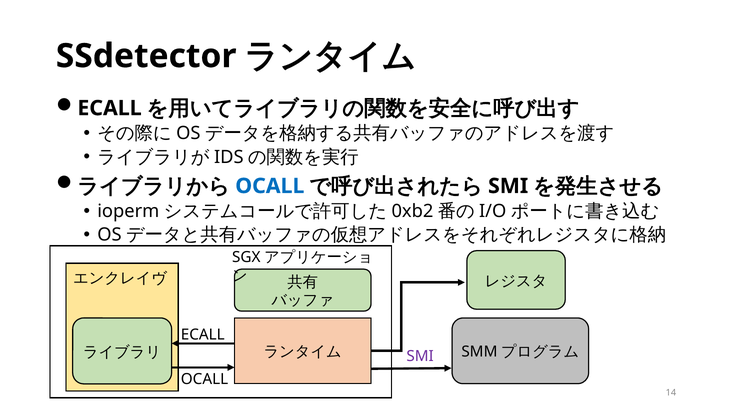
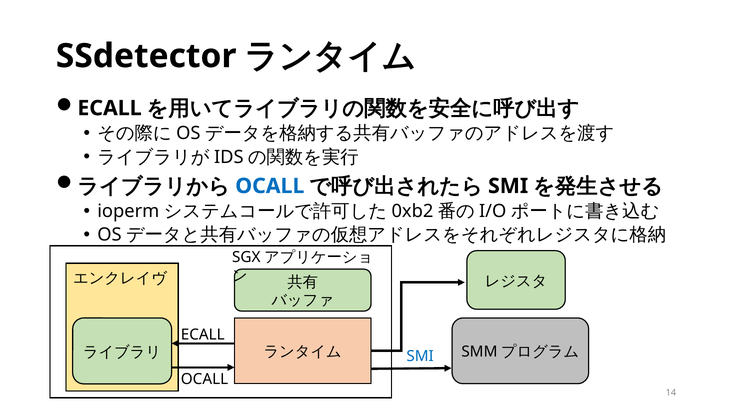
SMI at (420, 356) colour: purple -> blue
